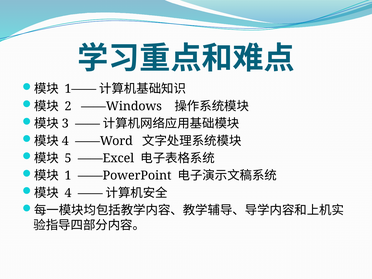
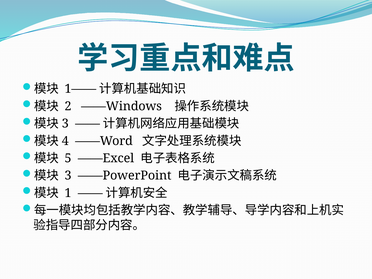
1 at (68, 176): 1 -> 3
4 at (68, 193): 4 -> 1
